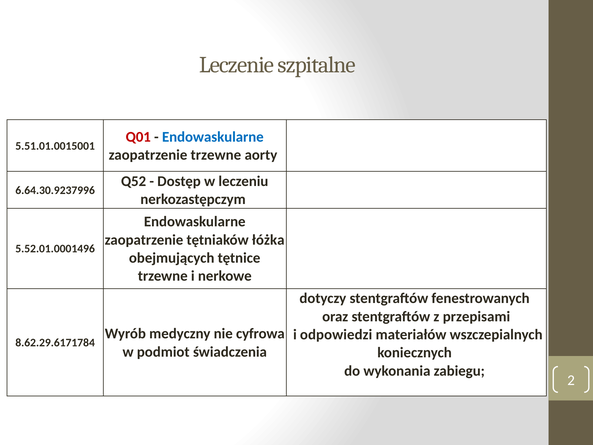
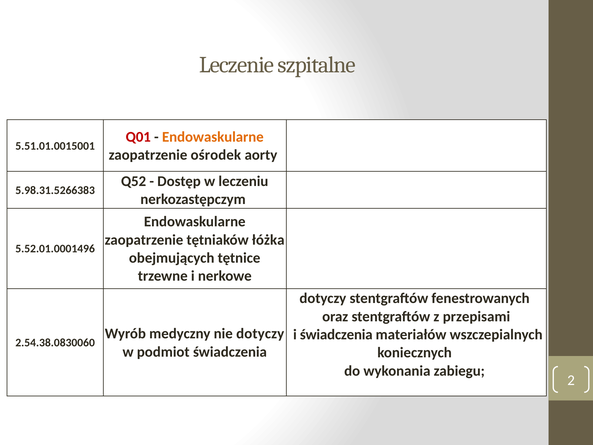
Endowaskularne at (213, 137) colour: blue -> orange
zaopatrzenie trzewne: trzewne -> ośrodek
6.64.30.9237996: 6.64.30.9237996 -> 5.98.31.5266383
nie cyfrowa: cyfrowa -> dotyczy
i odpowiedzi: odpowiedzi -> świadczenia
8.62.29.6171784: 8.62.29.6171784 -> 2.54.38.0830060
